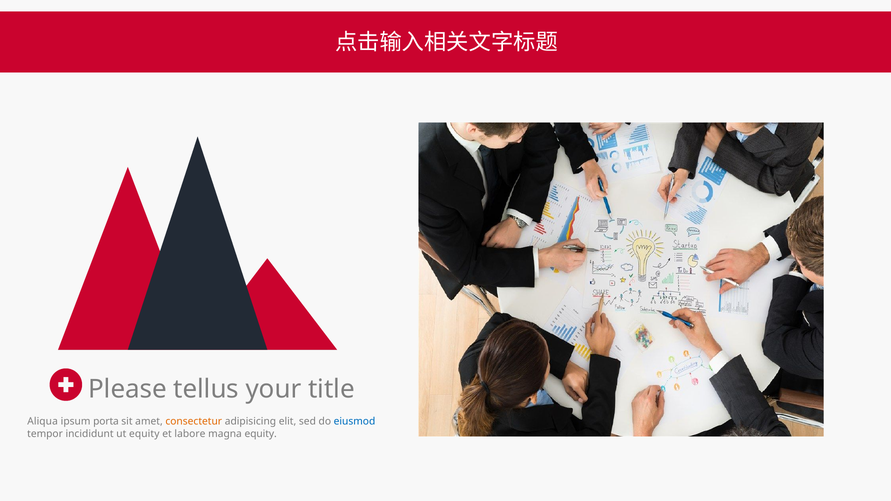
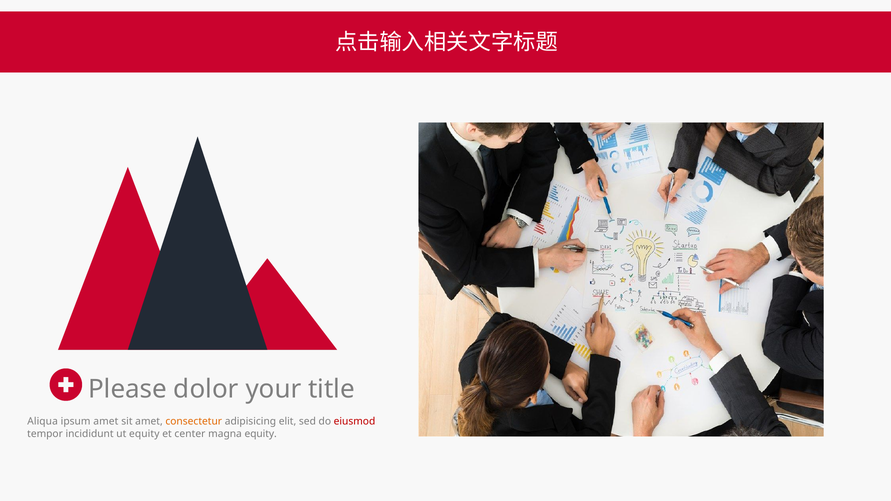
tellus: tellus -> dolor
ipsum porta: porta -> amet
eiusmod colour: blue -> red
labore: labore -> center
